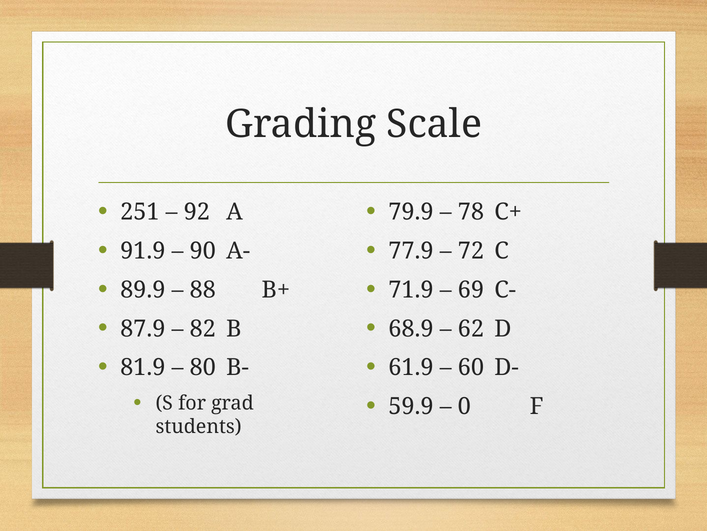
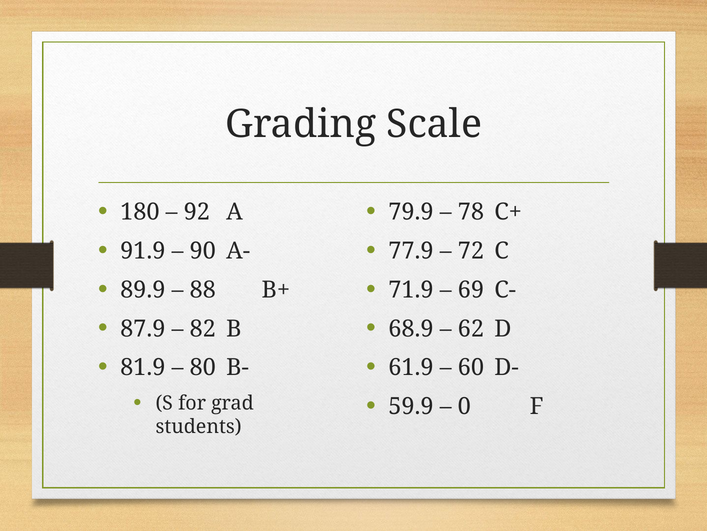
251: 251 -> 180
